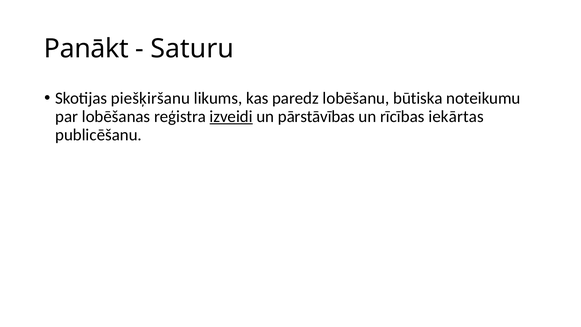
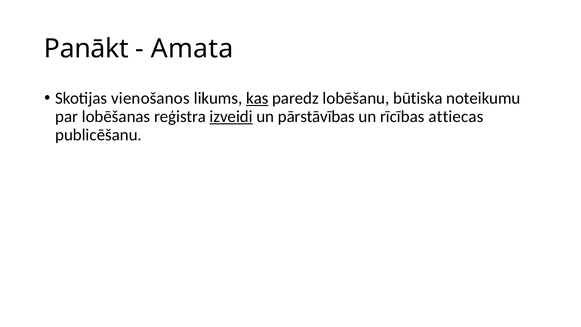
Saturu: Saturu -> Amata
piešķiršanu: piešķiršanu -> vienošanos
kas underline: none -> present
iekārtas: iekārtas -> attiecas
